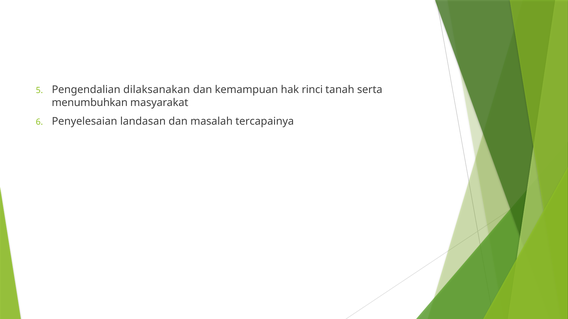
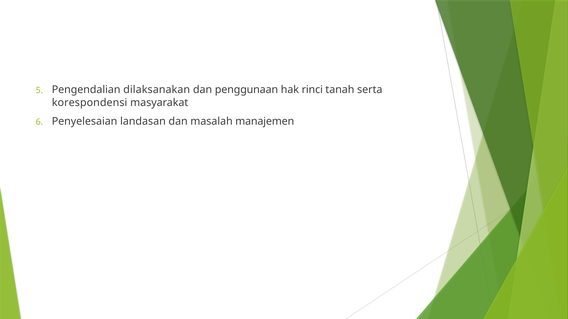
kemampuan: kemampuan -> penggunaan
menumbuhkan: menumbuhkan -> korespondensi
tercapainya: tercapainya -> manajemen
